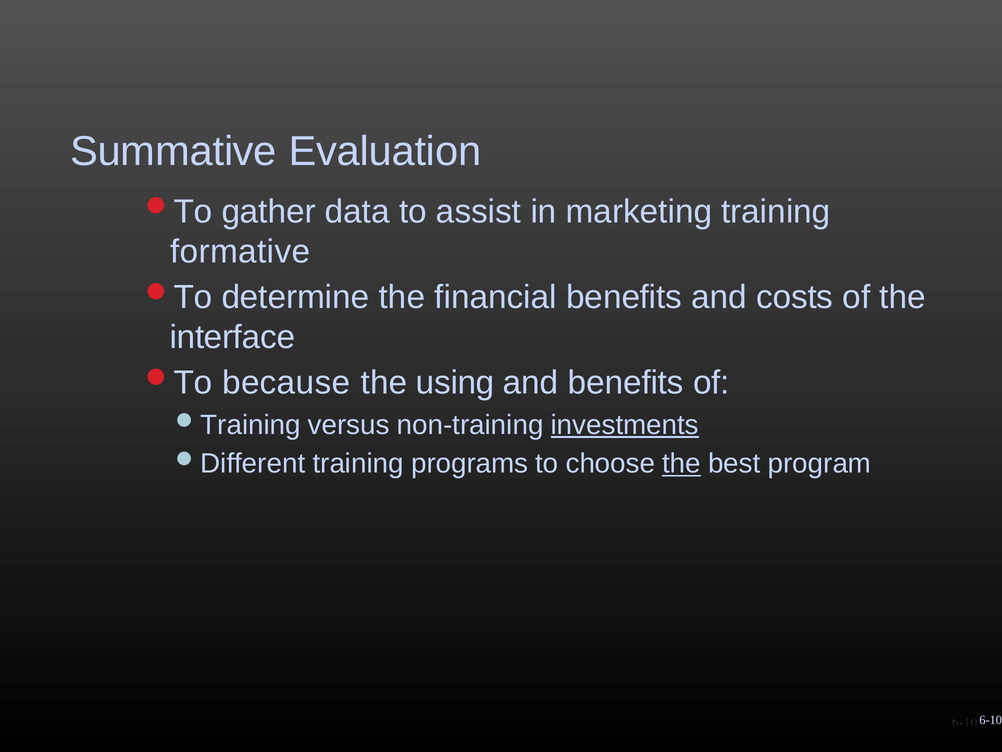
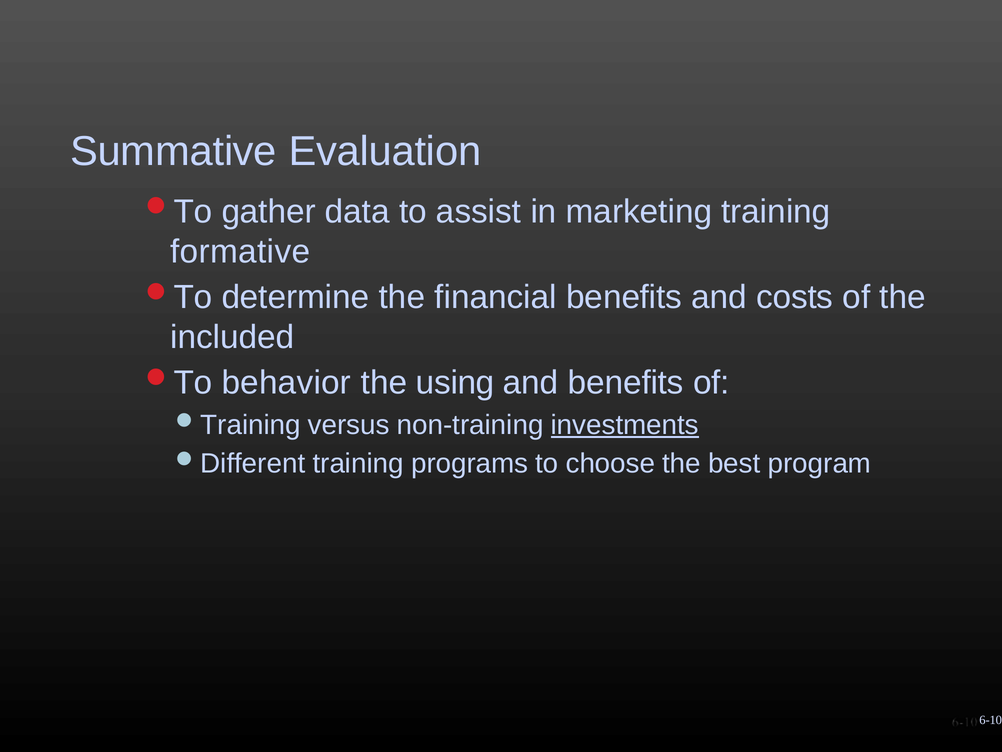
interface: interface -> included
because: because -> behavior
the at (681, 463) underline: present -> none
